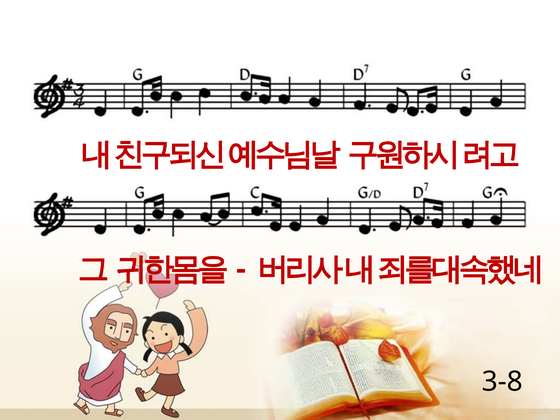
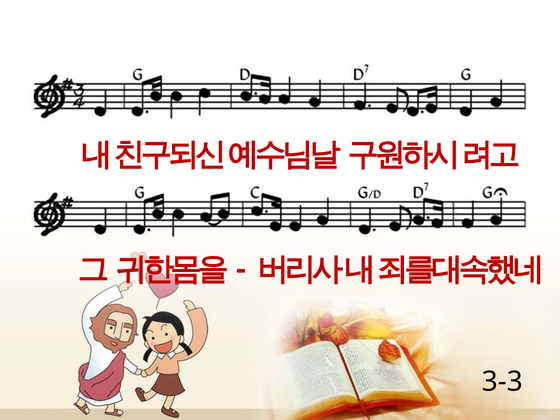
3-8: 3-8 -> 3-3
